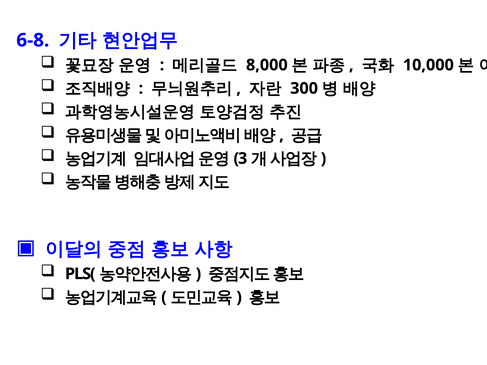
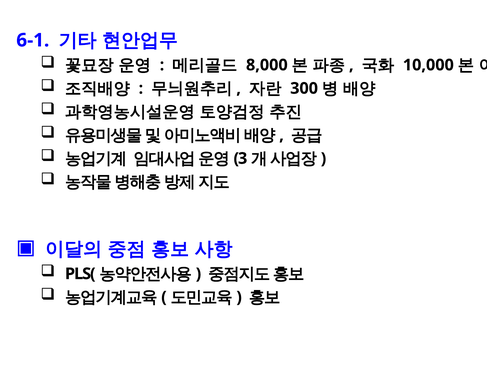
6-8: 6-8 -> 6-1
